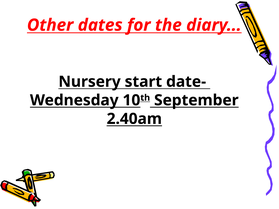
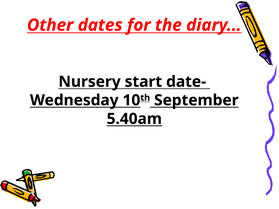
2.40am: 2.40am -> 5.40am
